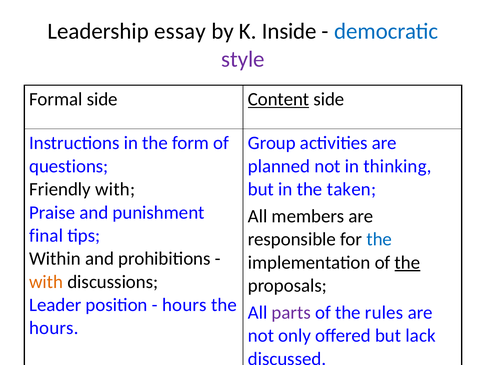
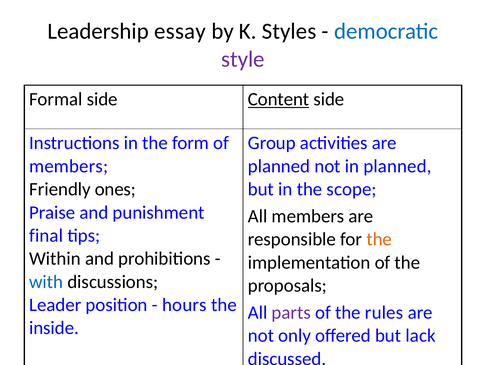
Inside: Inside -> Styles
questions at (69, 166): questions -> members
in thinking: thinking -> planned
Friendly with: with -> ones
taken: taken -> scope
the at (379, 239) colour: blue -> orange
the at (407, 262) underline: present -> none
with at (46, 281) colour: orange -> blue
hours at (54, 328): hours -> inside
